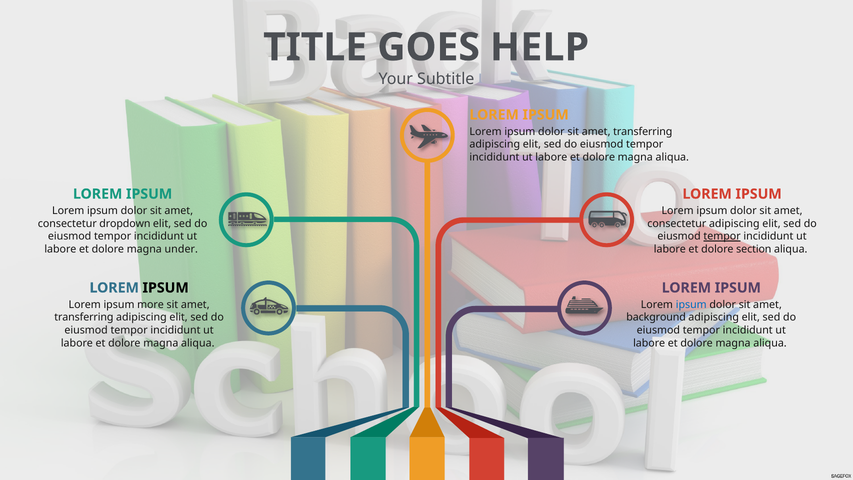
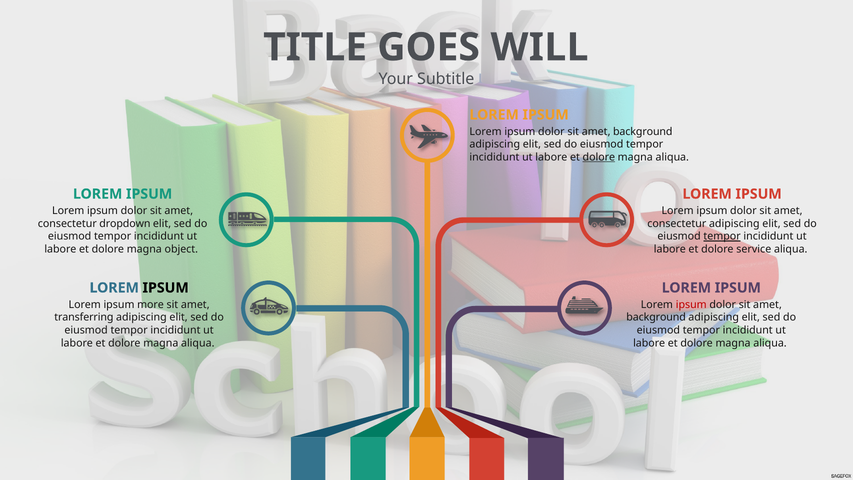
HELP: HELP -> WILL
transferring at (643, 132): transferring -> background
dolore at (599, 157) underline: none -> present
under: under -> object
section: section -> service
ipsum at (691, 305) colour: blue -> red
